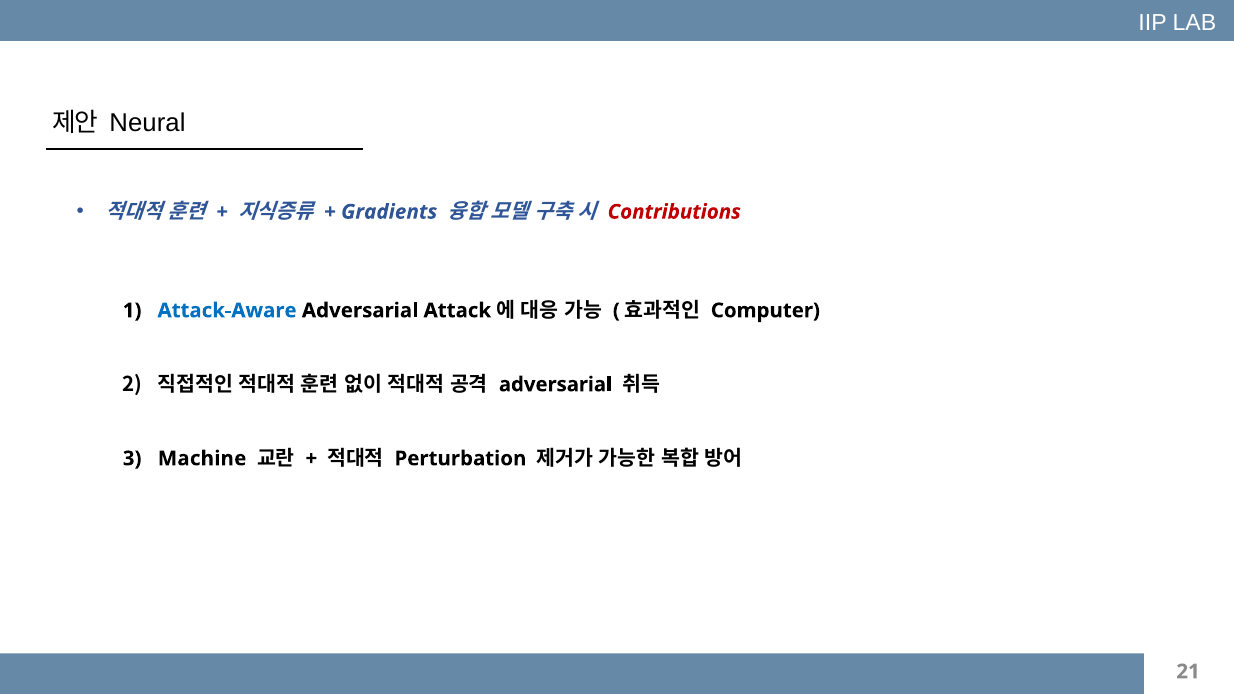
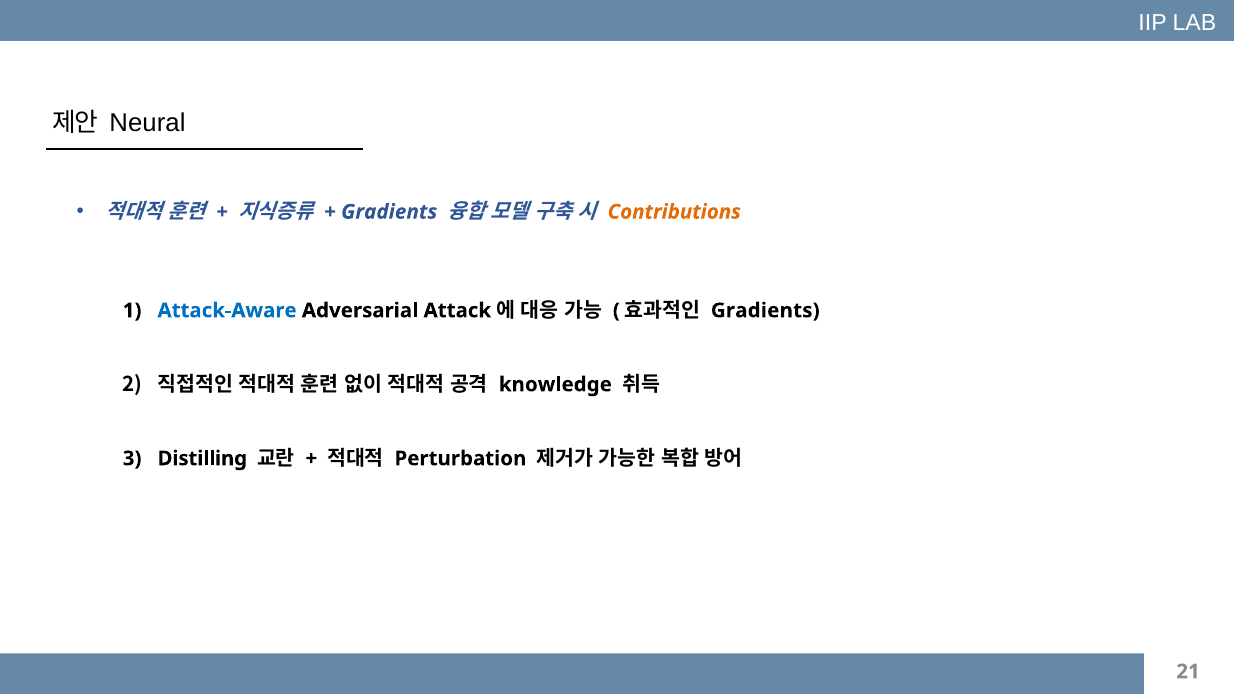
Contributions colour: red -> orange
Computer at (765, 311): Computer -> Gradients
adversarial at (555, 385): adversarial -> knowledge
Machine: Machine -> Distilling
